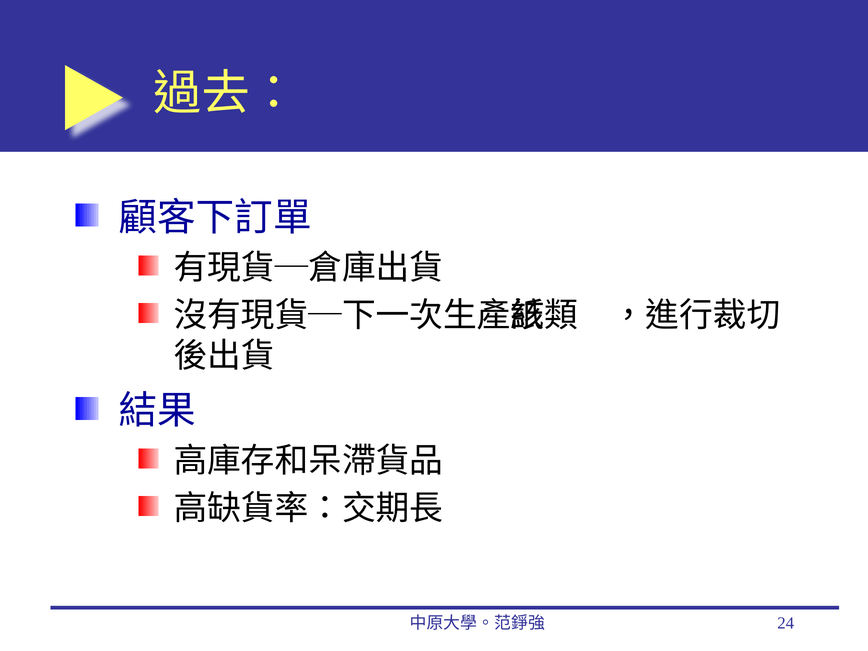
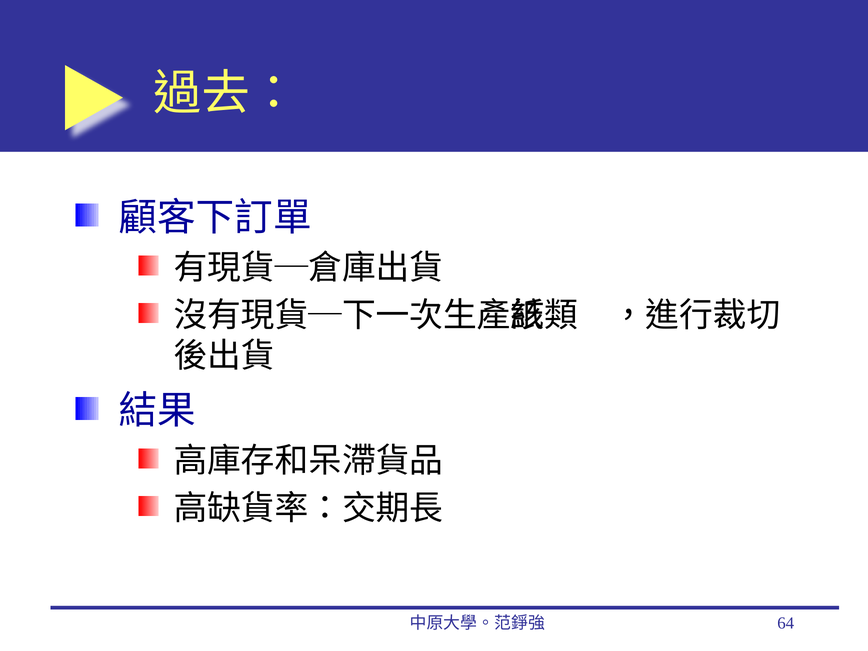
24: 24 -> 64
